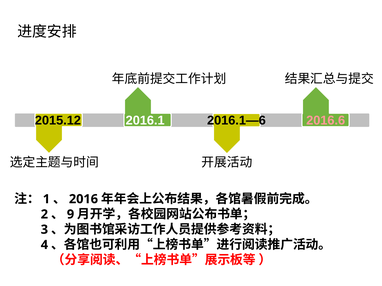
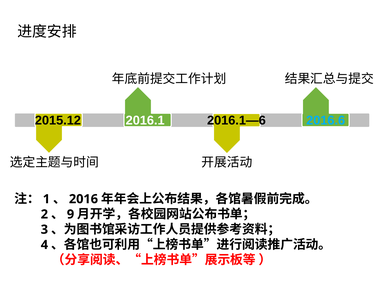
2016.6 colour: pink -> light blue
